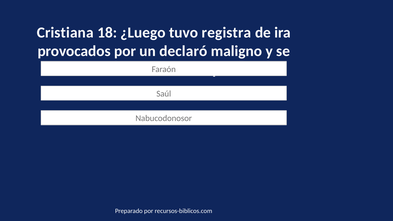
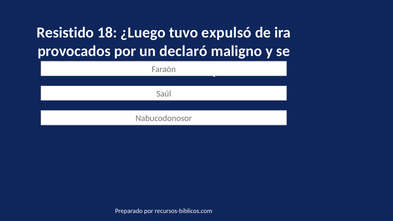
Cristiana: Cristiana -> Resistido
registra: registra -> expulsó
